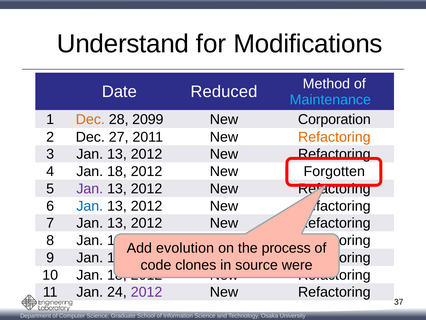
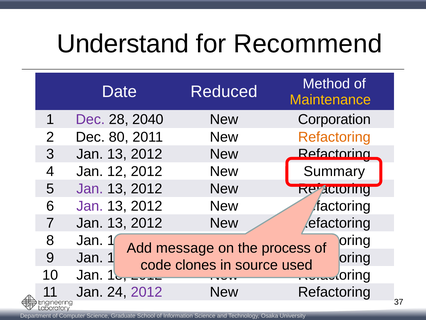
Modifications: Modifications -> Recommend
Maintenance colour: light blue -> yellow
Dec at (90, 119) colour: orange -> purple
2099: 2099 -> 2040
27: 27 -> 80
4 Jan 18: 18 -> 12
Forgotten: Forgotten -> Summary
Jan at (90, 206) colour: blue -> purple
evolution: evolution -> message
were: were -> used
